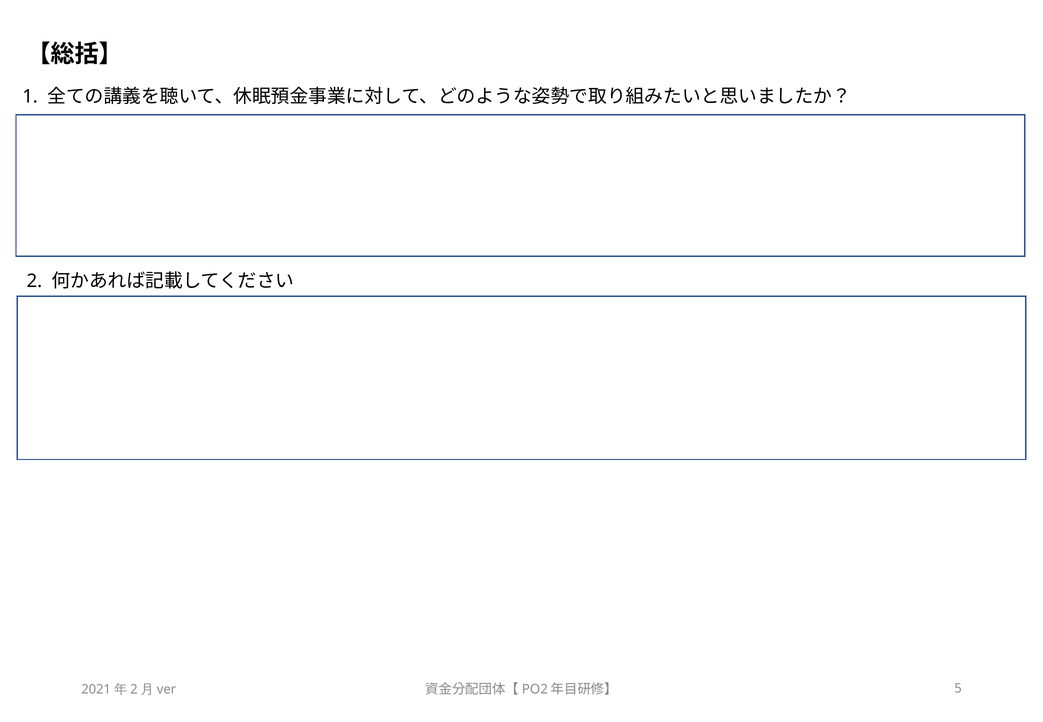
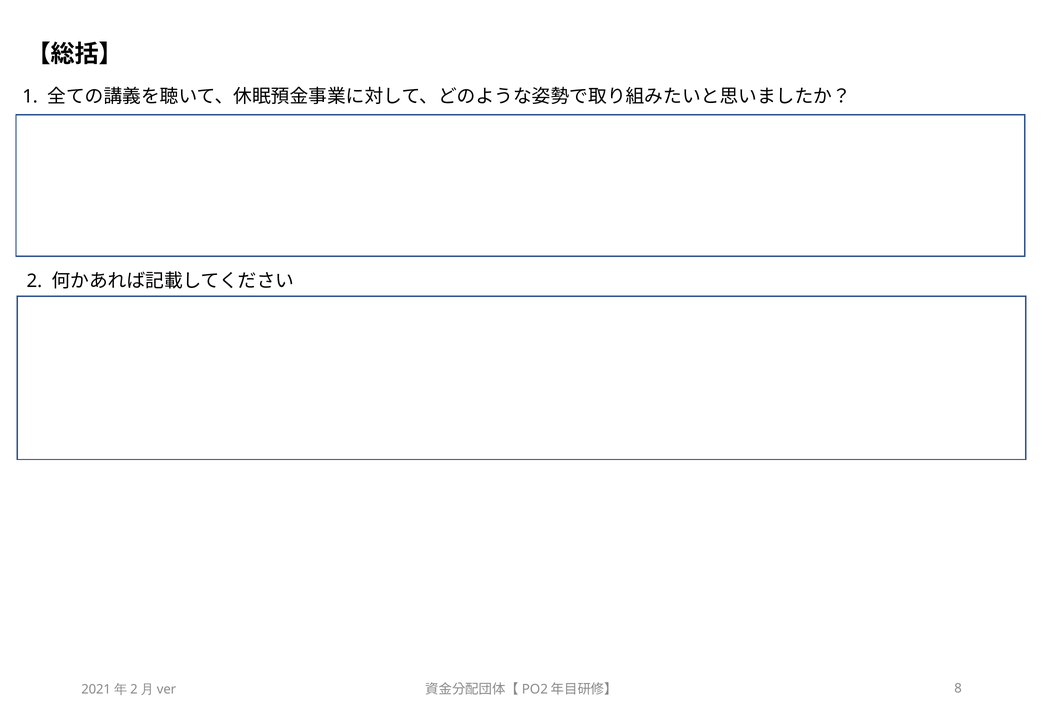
5: 5 -> 8
